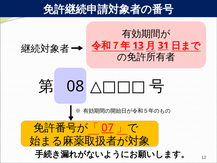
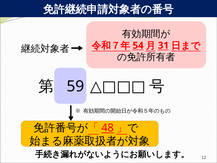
13: 13 -> 54
08: 08 -> 59
07: 07 -> 48
